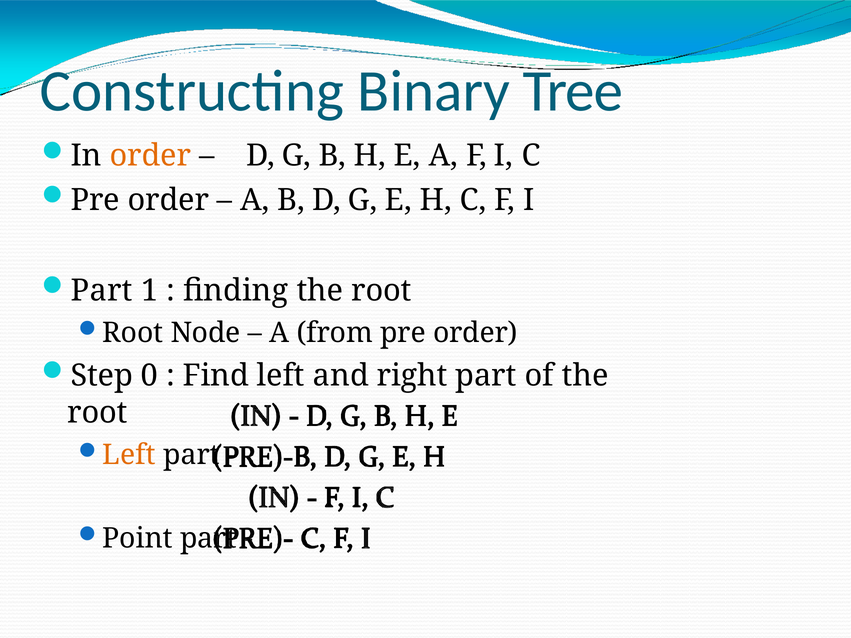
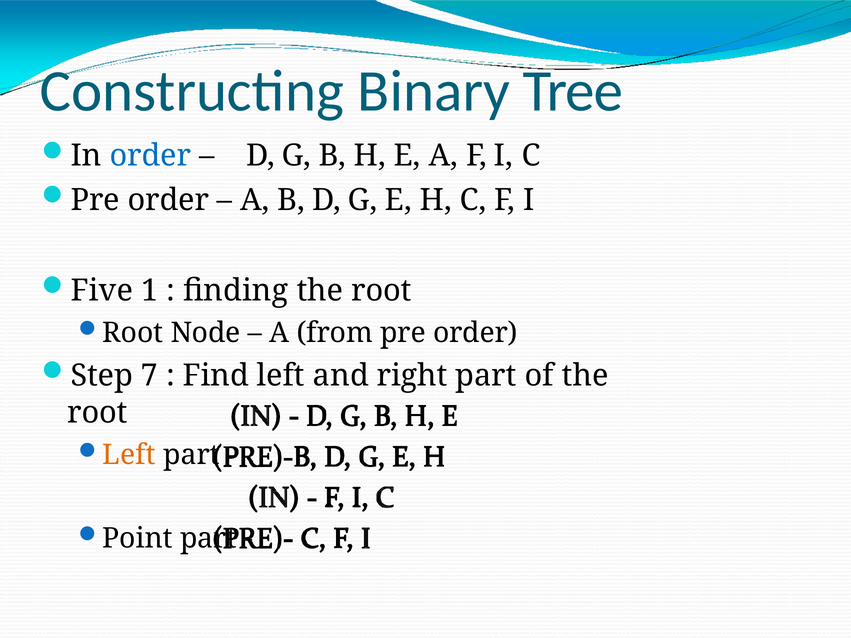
order at (150, 156) colour: orange -> blue
Part at (102, 291): Part -> Five
0: 0 -> 7
